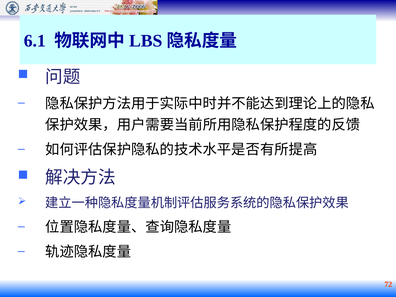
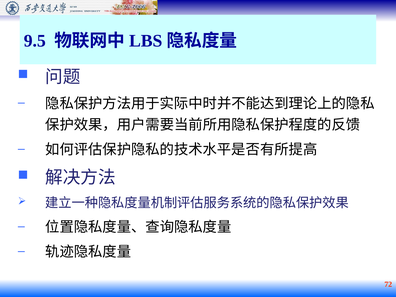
6.1: 6.1 -> 9.5
